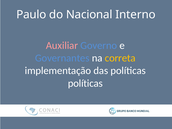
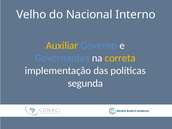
Paulo: Paulo -> Velho
Auxiliar colour: pink -> yellow
políticas at (85, 83): políticas -> segunda
